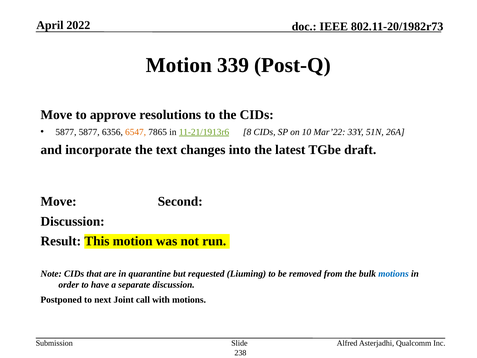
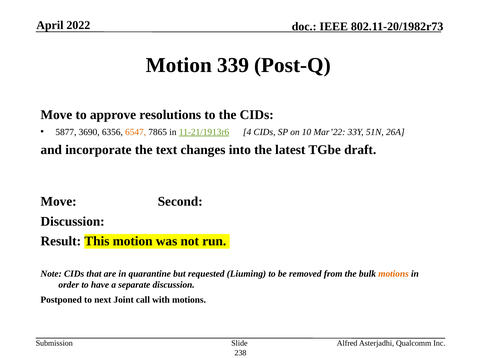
5877 5877: 5877 -> 3690
8: 8 -> 4
motions at (394, 273) colour: blue -> orange
